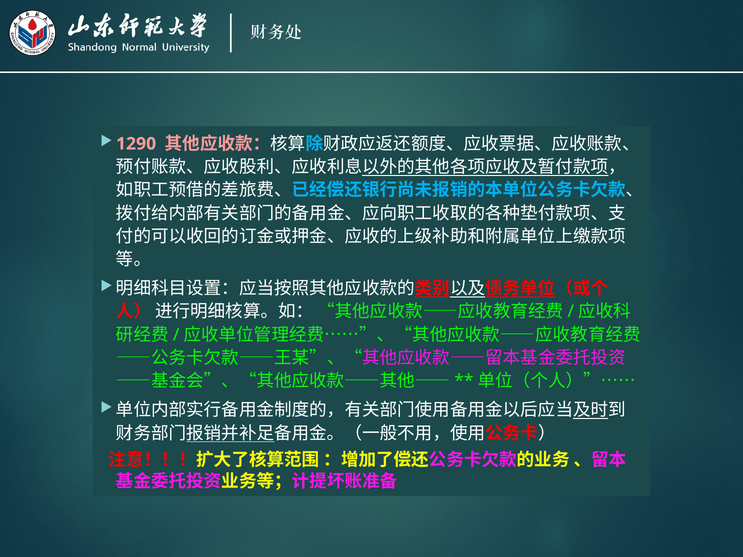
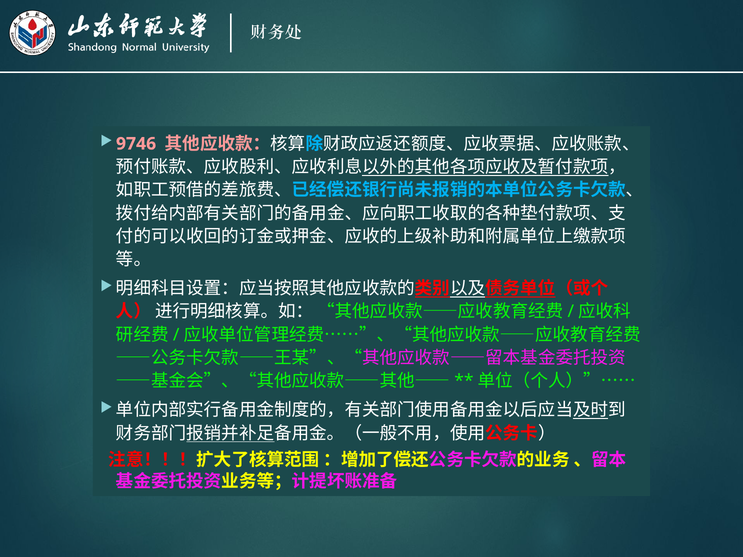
1290: 1290 -> 9746
